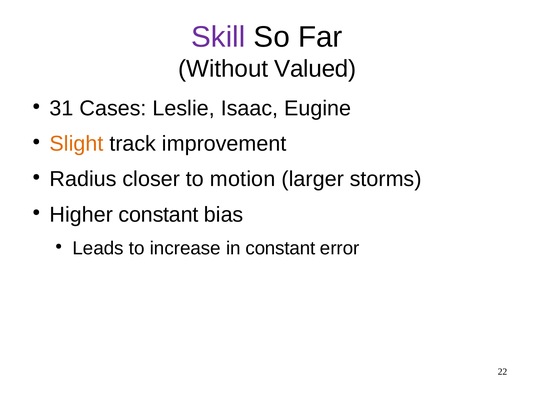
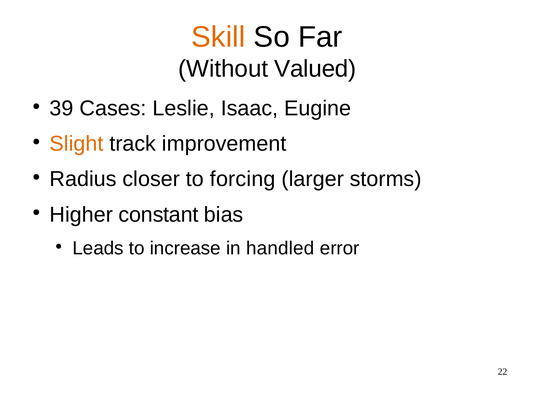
Skill colour: purple -> orange
31: 31 -> 39
motion: motion -> forcing
in constant: constant -> handled
